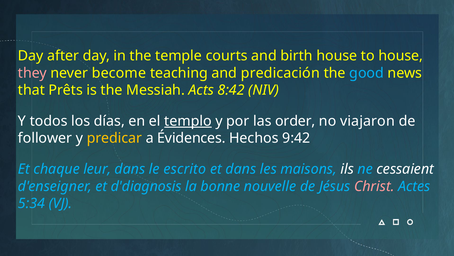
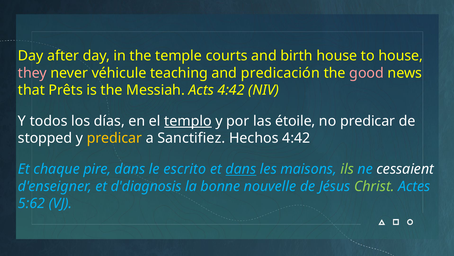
become: become -> véhicule
good colour: light blue -> pink
Acts 8:42: 8:42 -> 4:42
order: order -> étoile
no viajaron: viajaron -> predicar
follower: follower -> stopped
Évidences: Évidences -> Sanctifiez
Hechos 9:42: 9:42 -> 4:42
leur: leur -> pire
dans at (241, 169) underline: none -> present
ils colour: white -> light green
Christ colour: pink -> light green
5:34: 5:34 -> 5:62
